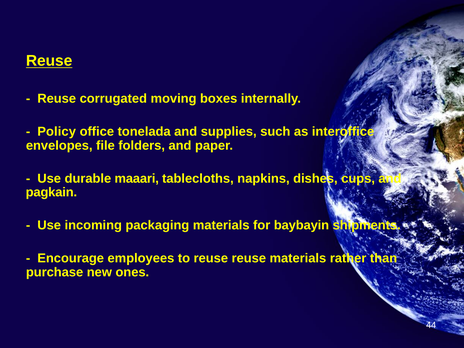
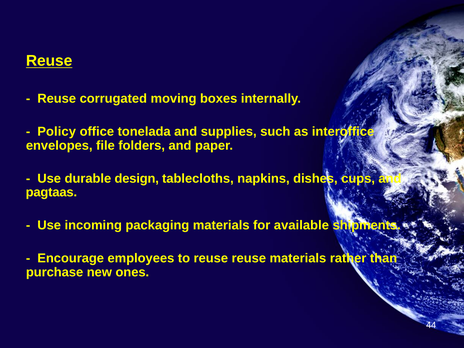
maaari: maaari -> design
pagkain: pagkain -> pagtaas
baybayin: baybayin -> available
